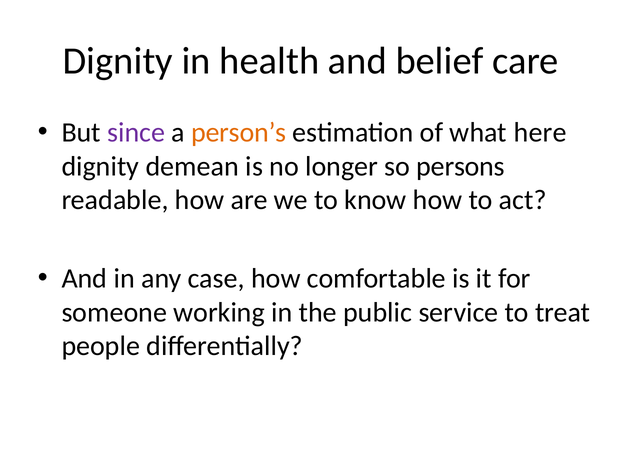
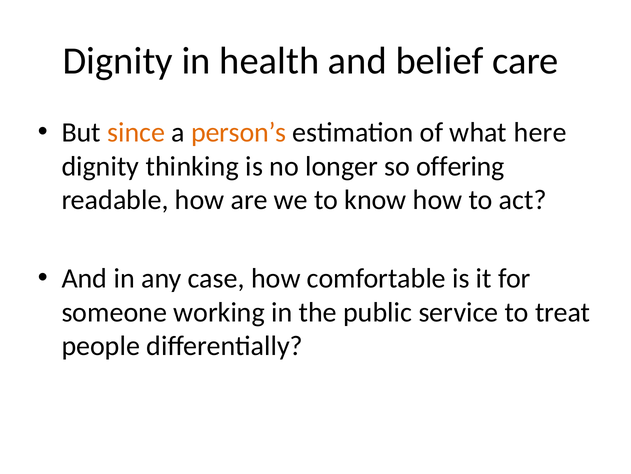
since colour: purple -> orange
demean: demean -> thinking
persons: persons -> offering
